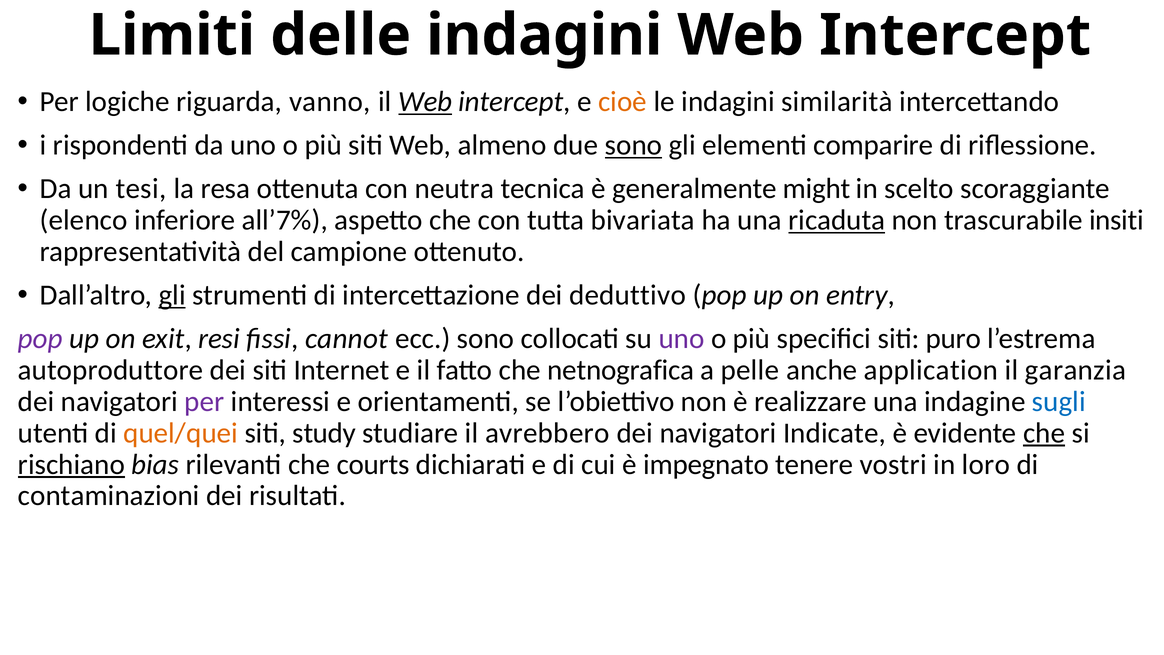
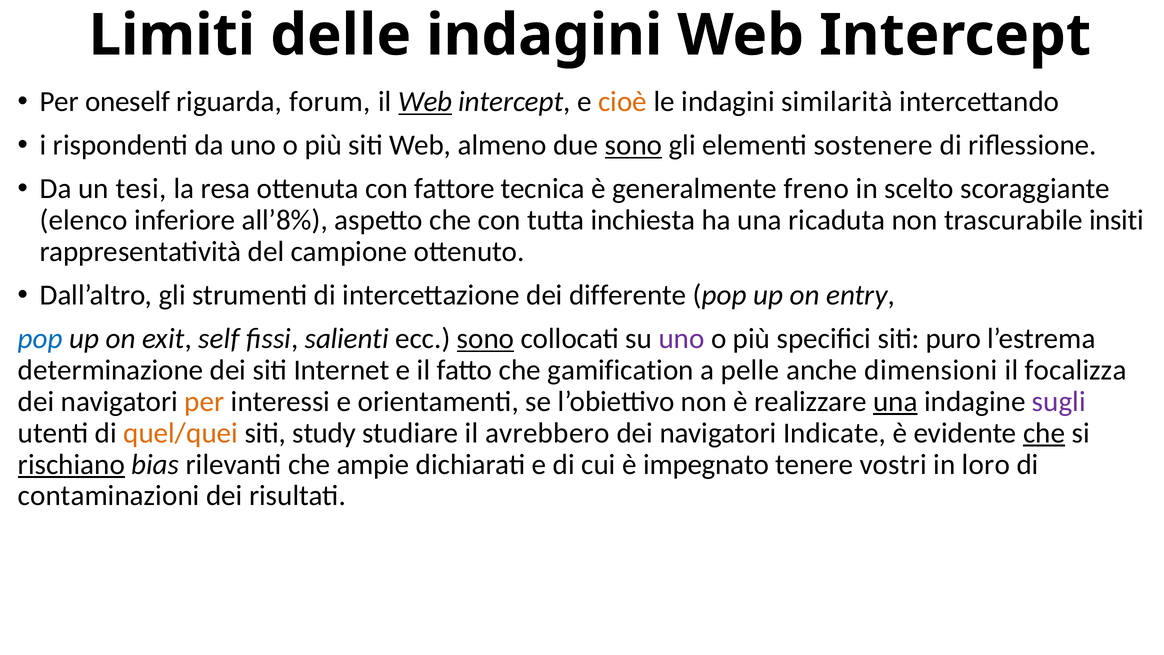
logiche: logiche -> oneself
vanno: vanno -> forum
comparire: comparire -> sostenere
neutra: neutra -> fattore
might: might -> freno
all’7%: all’7% -> all’8%
bivariata: bivariata -> inchiesta
ricaduta underline: present -> none
gli at (172, 295) underline: present -> none
deduttivo: deduttivo -> differente
pop at (40, 339) colour: purple -> blue
resi: resi -> self
cannot: cannot -> salienti
sono at (486, 339) underline: none -> present
autoproduttore: autoproduttore -> determinazione
netnografica: netnografica -> gamification
application: application -> dimensioni
garanzia: garanzia -> focalizza
per at (204, 401) colour: purple -> orange
una at (895, 401) underline: none -> present
sugli colour: blue -> purple
courts: courts -> ampie
